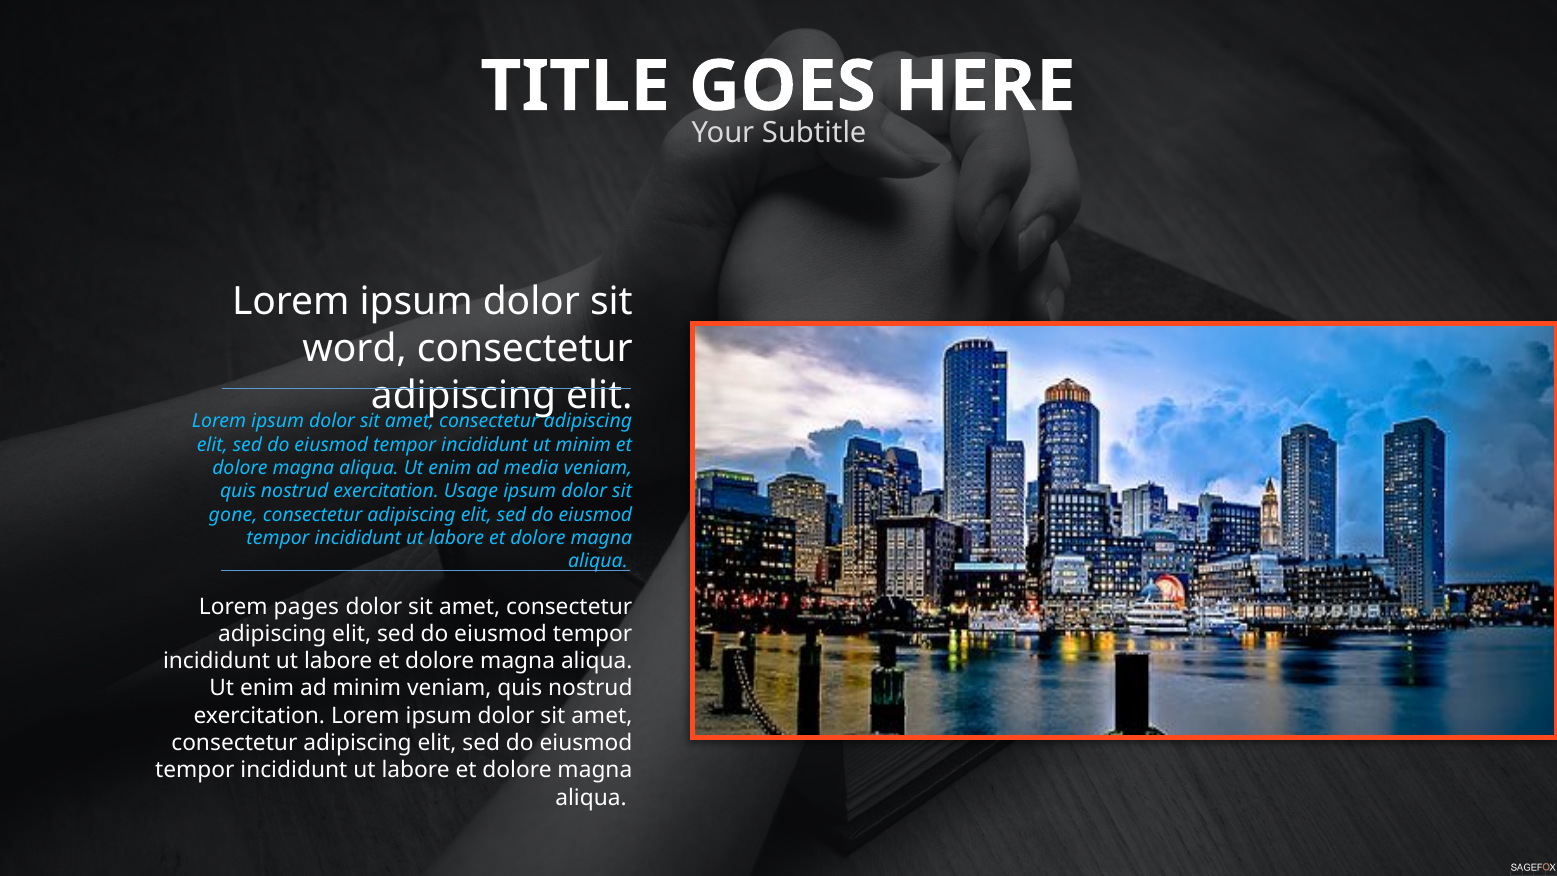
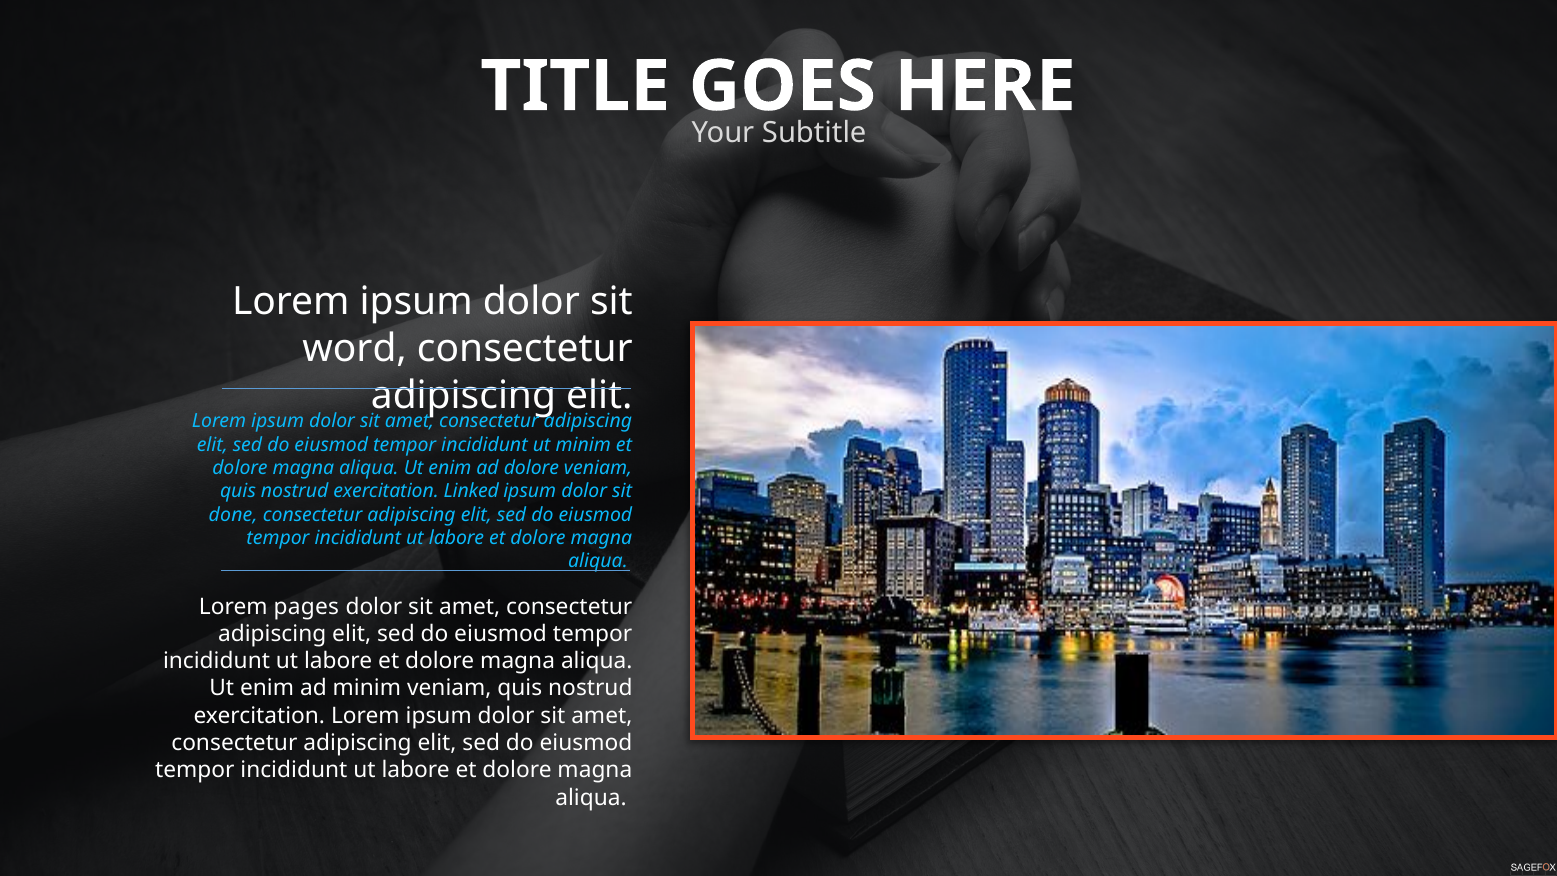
ad media: media -> dolore
Usage: Usage -> Linked
gone: gone -> done
